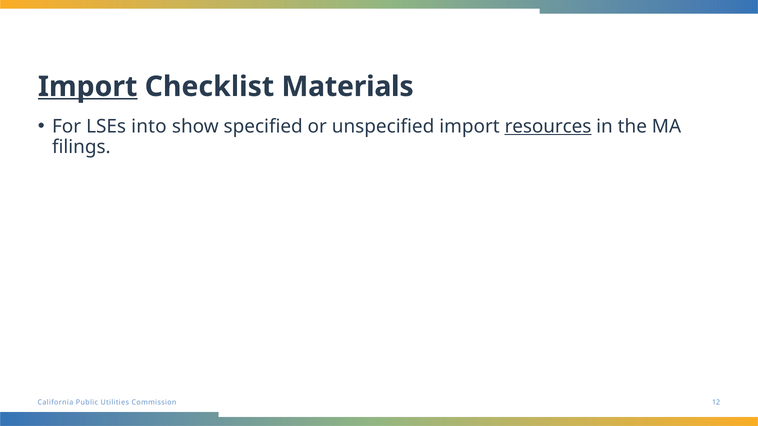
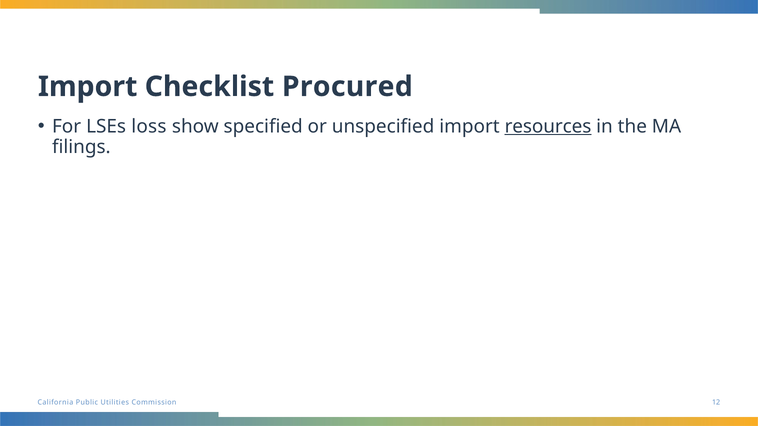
Import at (88, 87) underline: present -> none
Materials: Materials -> Procured
into: into -> loss
